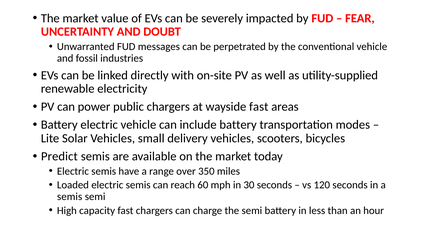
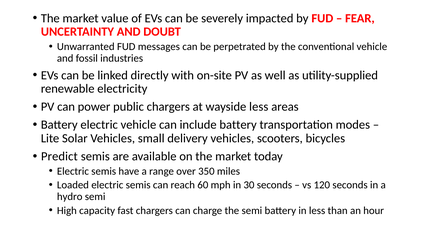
wayside fast: fast -> less
semis at (70, 197): semis -> hydro
